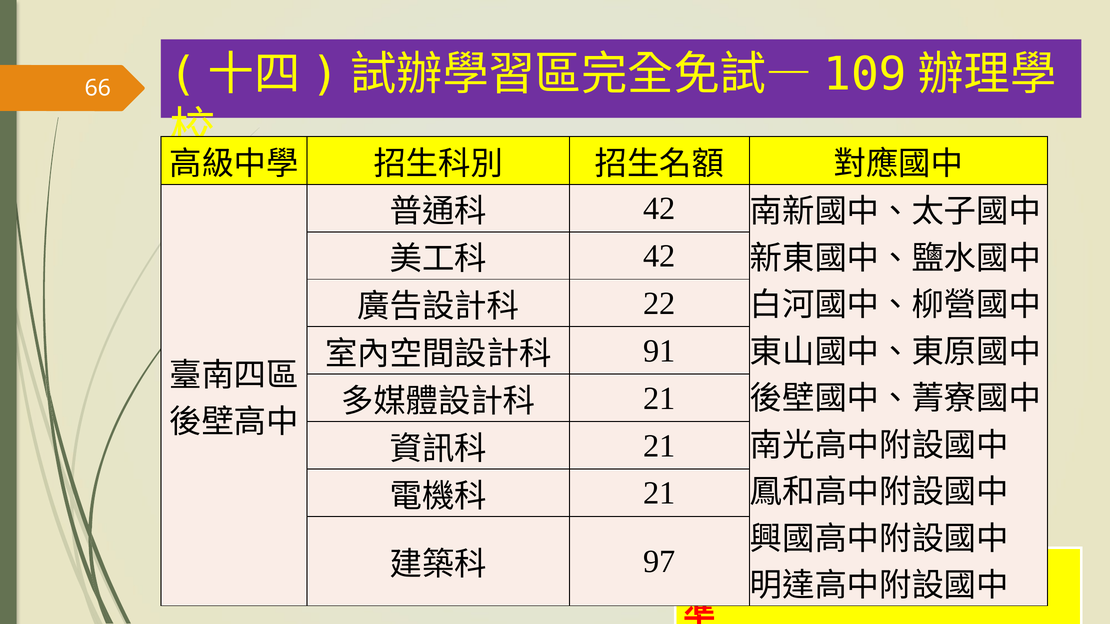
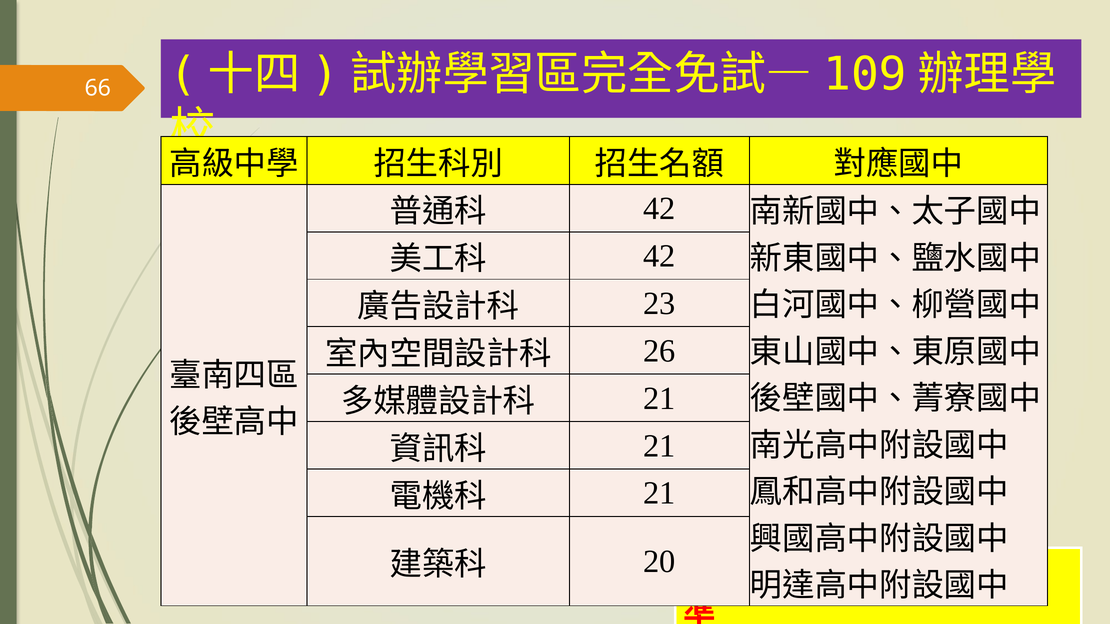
22: 22 -> 23
91: 91 -> 26
97: 97 -> 20
